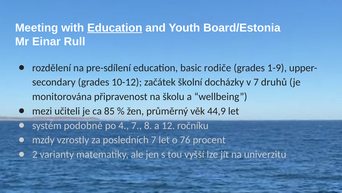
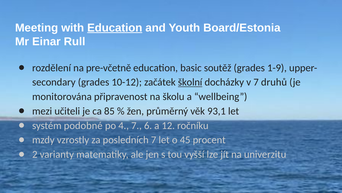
pre-sdílení: pre-sdílení -> pre-včetně
rodiče: rodiče -> soutěž
školní underline: none -> present
44,9: 44,9 -> 93,1
8: 8 -> 6
76: 76 -> 45
